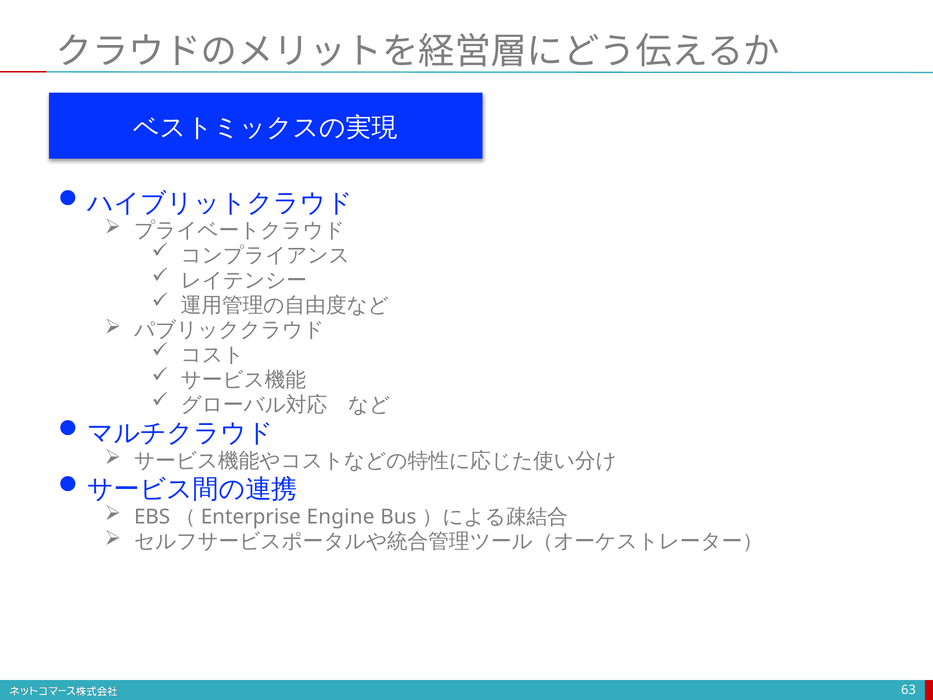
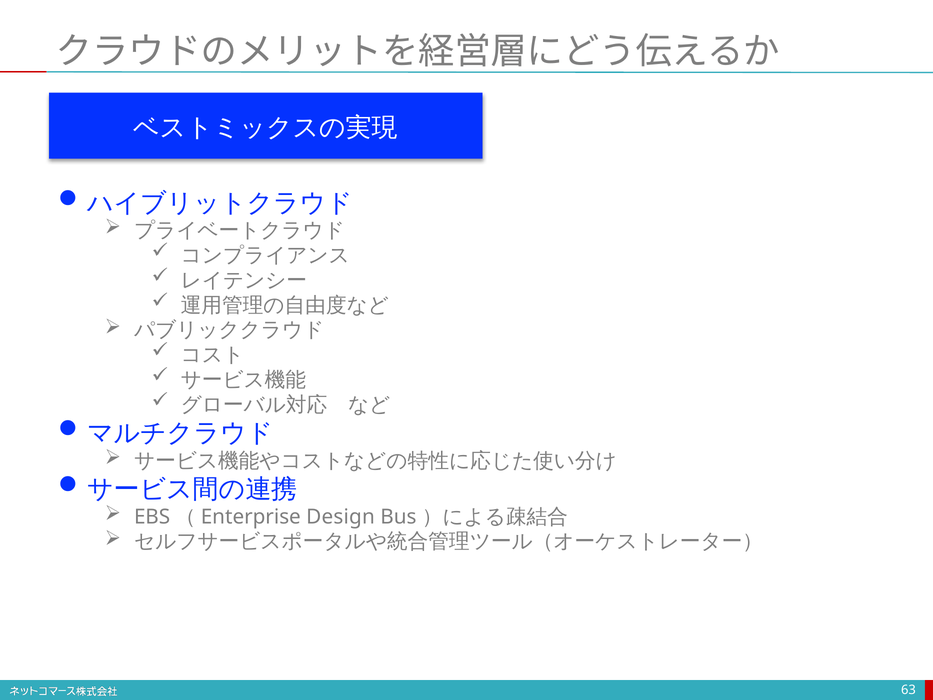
Engine: Engine -> Design
